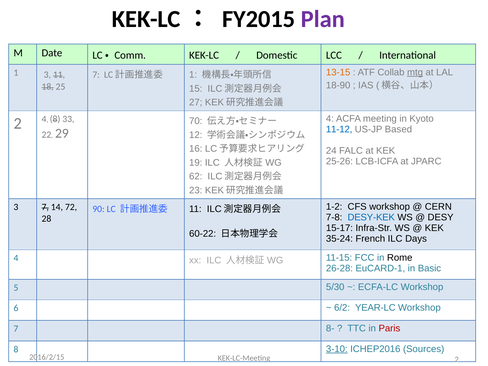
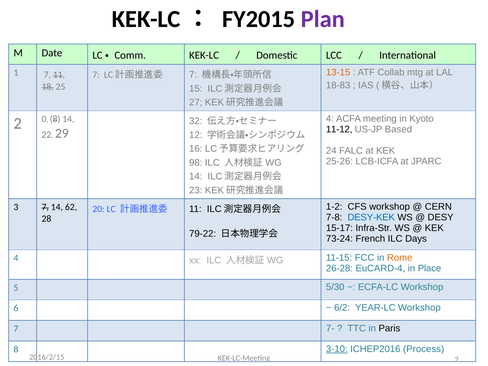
mtg underline: present -> none
1 3: 3 -> 7
1 at (193, 75): 1 -> 7
18-90: 18-90 -> 18-83
2 4: 4 -> 0
8 33: 33 -> 14
70: 70 -> 32
11-12 colour: blue -> black
19: 19 -> 98
62 at (196, 177): 62 -> 14
72: 72 -> 62
90: 90 -> 20
60-22: 60-22 -> 79-22
35-24: 35-24 -> 73-24
Rome colour: black -> orange
EuCARD-1: EuCARD-1 -> EuCARD-4
Basic: Basic -> Place
8-: 8- -> 7-
Paris colour: red -> black
Sources: Sources -> Process
